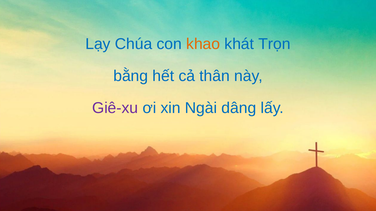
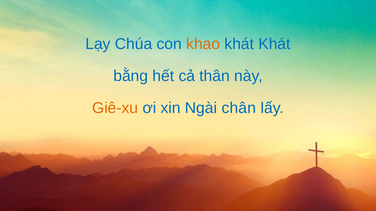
khát Trọn: Trọn -> Khát
Giê-xu colour: purple -> orange
dâng: dâng -> chân
